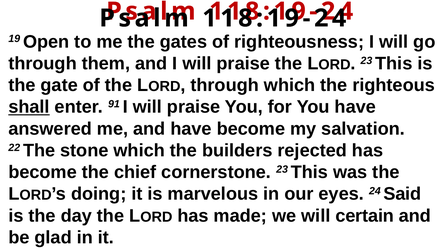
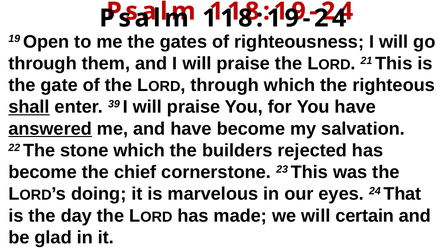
23 at (366, 61): 23 -> 21
91: 91 -> 39
answered underline: none -> present
Said: Said -> That
